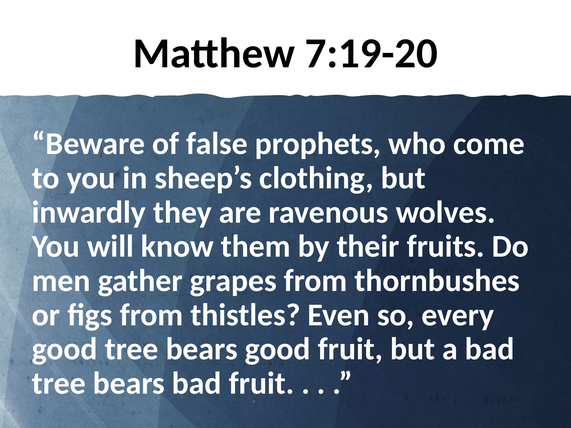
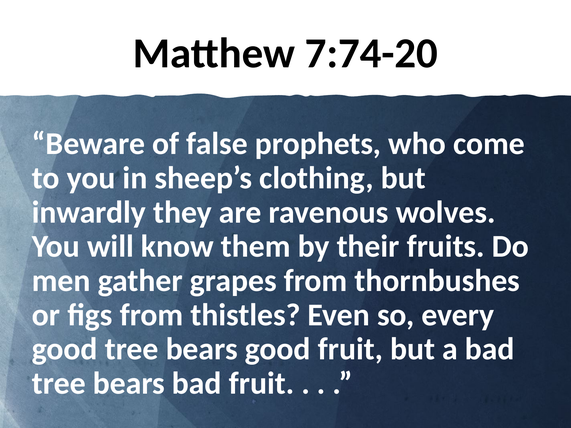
7:19-20: 7:19-20 -> 7:74-20
